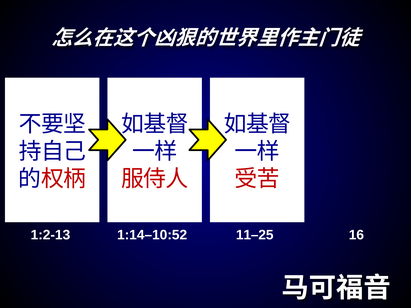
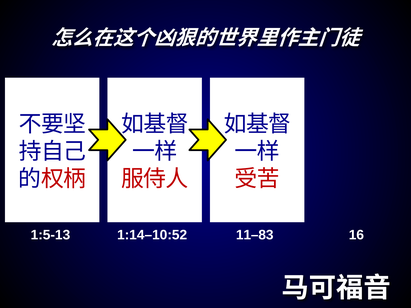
1:2-13: 1:2-13 -> 1:5-13
11–25: 11–25 -> 11–83
